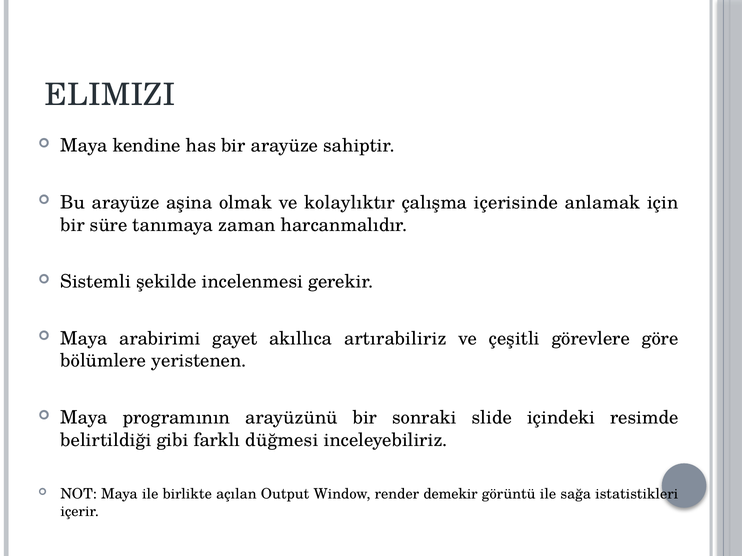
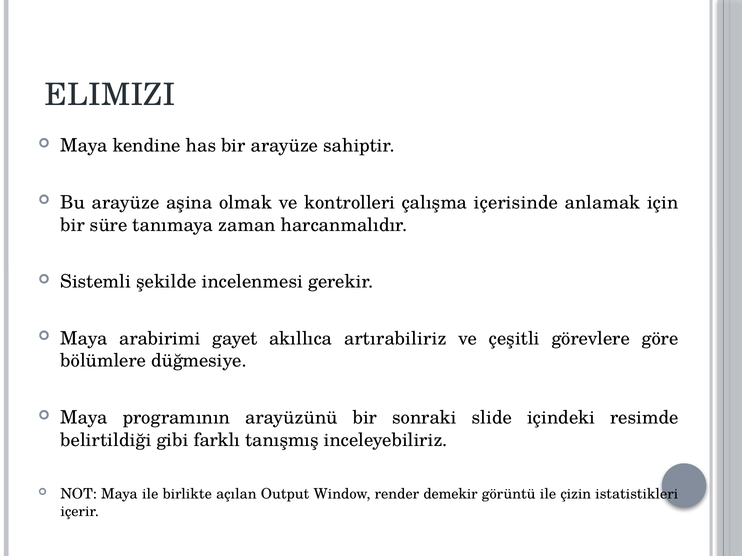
kolaylıktır: kolaylıktır -> kontrolleri
yeristenen: yeristenen -> düğmesiye
düğmesi: düğmesi -> tanışmış
sağa: sağa -> çizin
